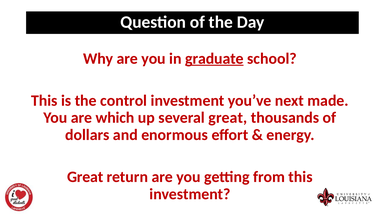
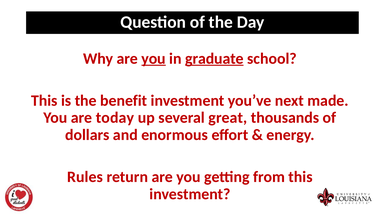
you at (154, 58) underline: none -> present
control: control -> benefit
which: which -> today
Great at (85, 177): Great -> Rules
